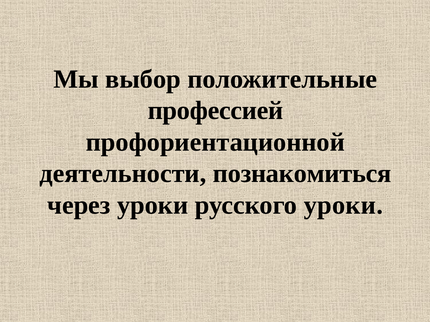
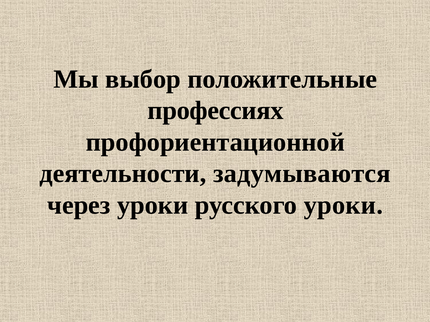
профессией: профессией -> профессиях
познакомиться: познакомиться -> задумываются
